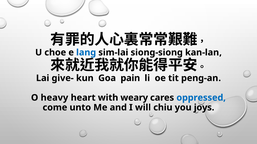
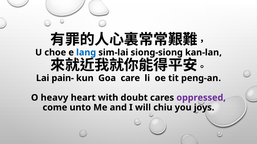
give-: give- -> pain-
pain: pain -> care
weary: weary -> doubt
oppressed colour: blue -> purple
